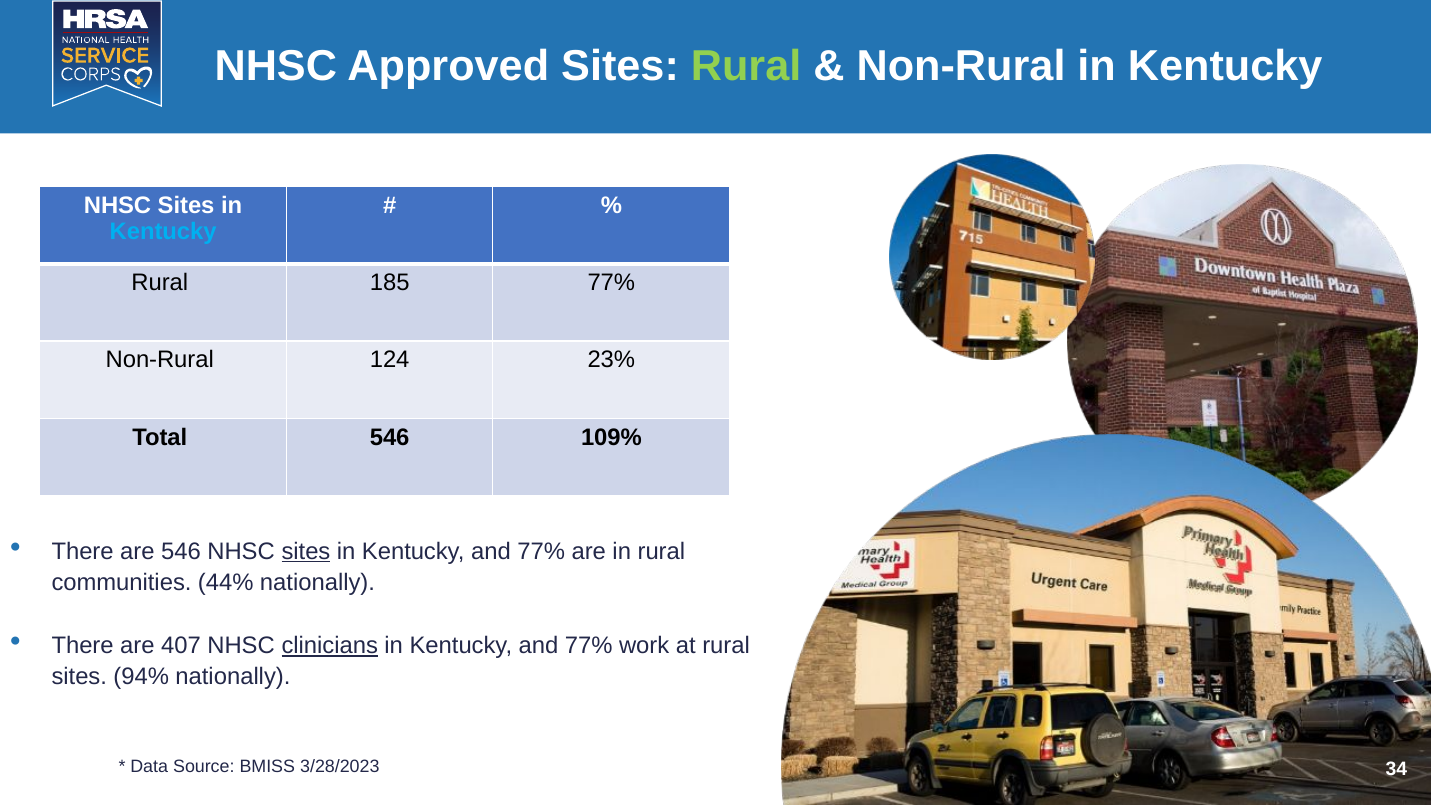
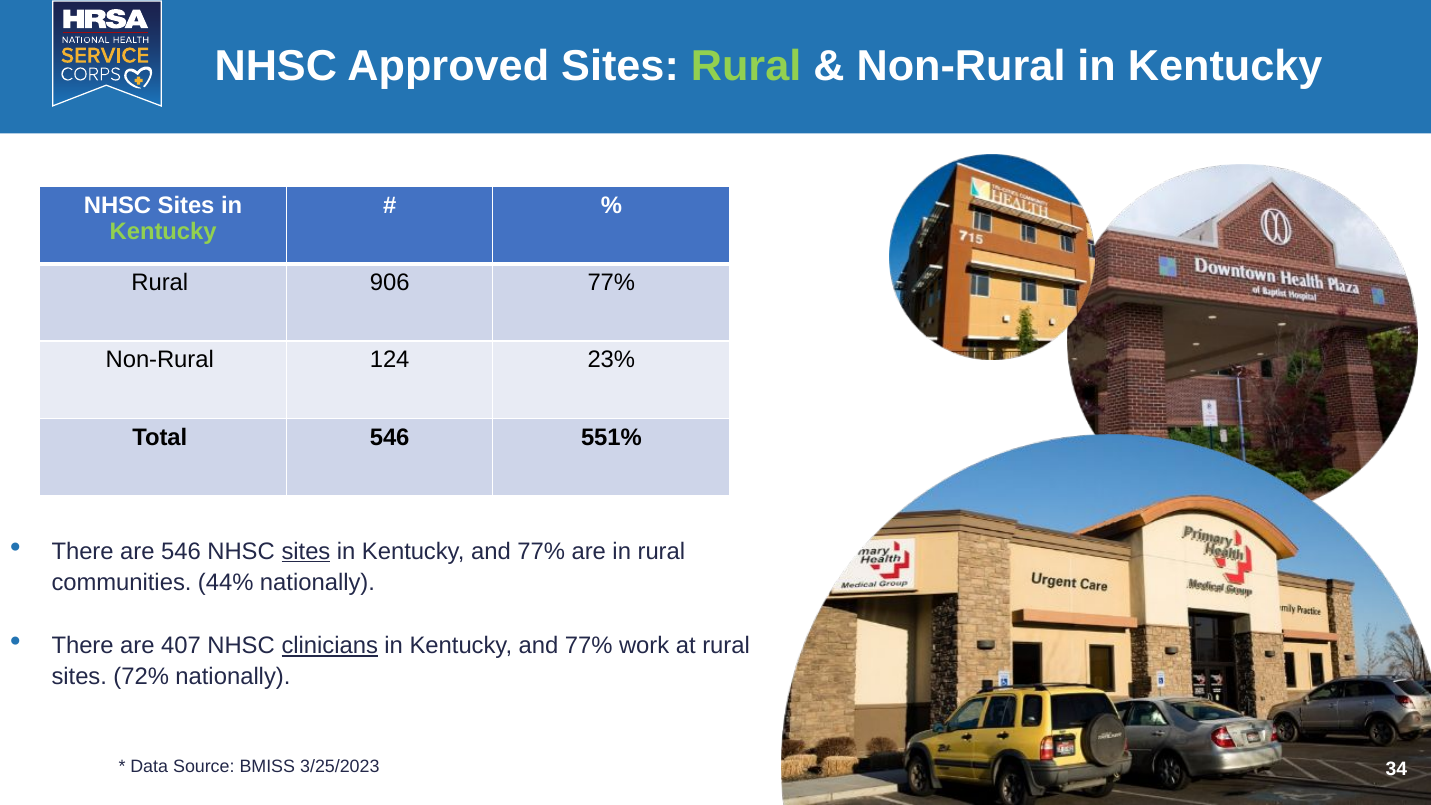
Kentucky at (163, 232) colour: light blue -> light green
185: 185 -> 906
109%: 109% -> 551%
94%: 94% -> 72%
3/28/2023: 3/28/2023 -> 3/25/2023
